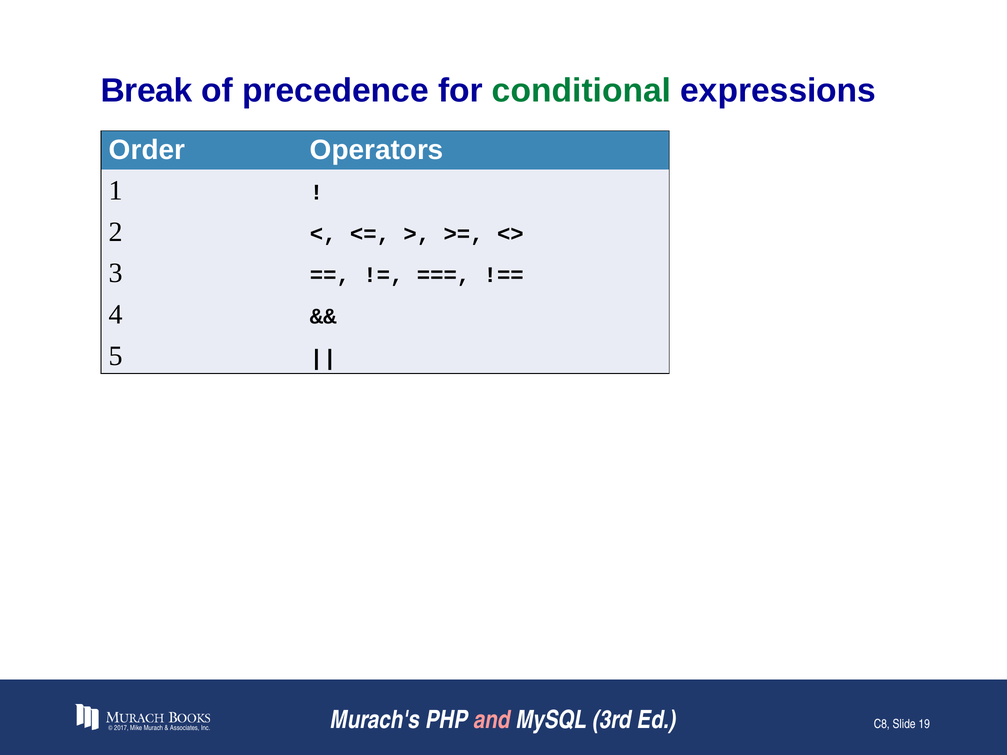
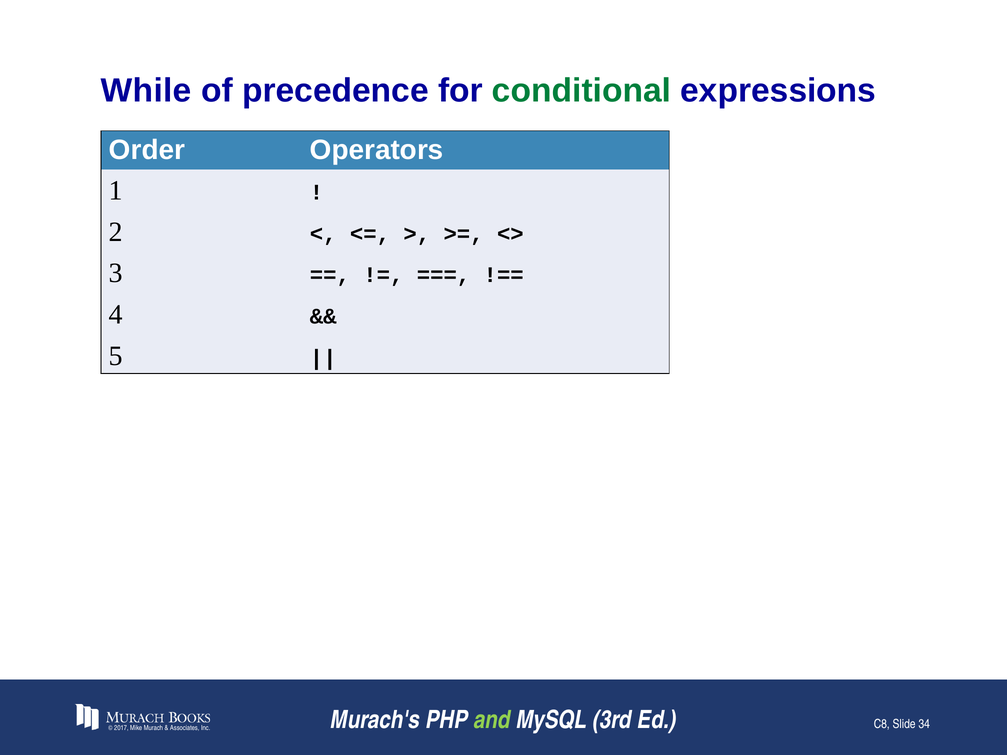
Break: Break -> While
and colour: pink -> light green
19: 19 -> 34
